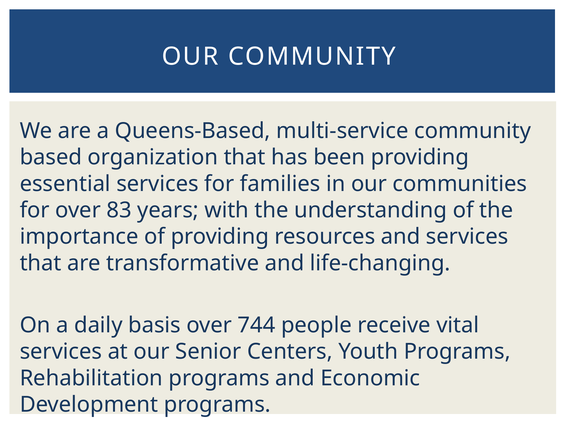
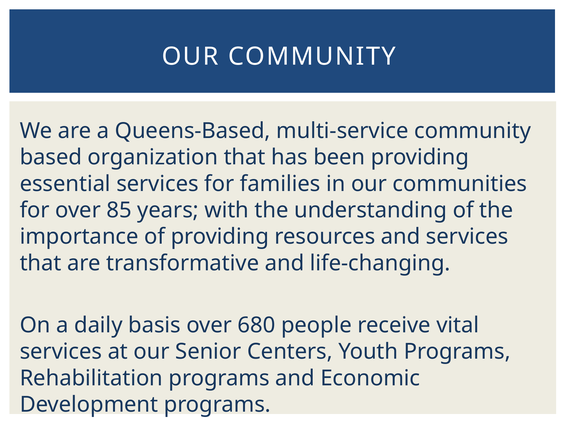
83: 83 -> 85
744: 744 -> 680
